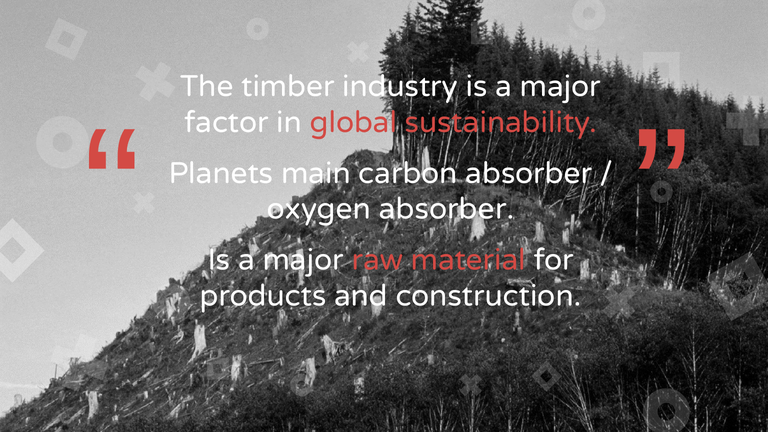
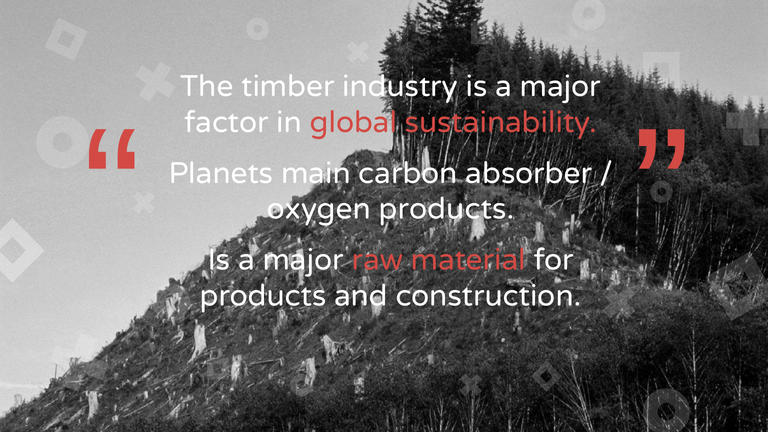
oxygen absorber: absorber -> products
